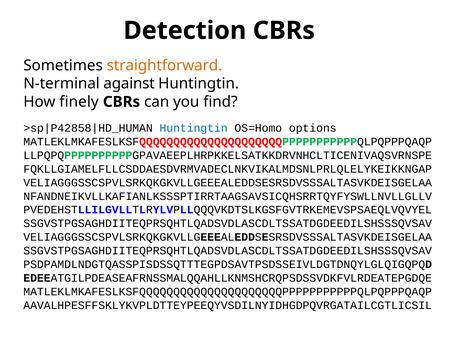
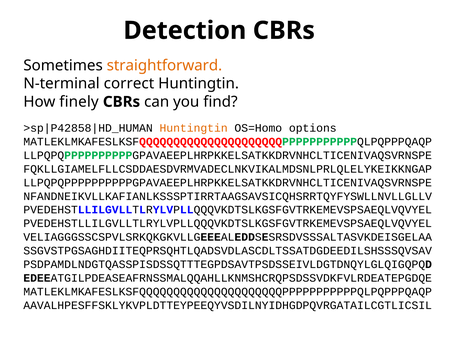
against: against -> correct
Huntingtin at (194, 128) colour: blue -> orange
VELIAGGGSSCSPVLSRKQKGKVLLGEEEALEDDSESRSDVSSSALTASVKDEISGELAA at (228, 182): VELIAGGGSSCSPVLSRKQKGKVLLGEEEALEDDSESRSDVSSSALTASVKDEISGELAA -> LLPQPQPPPPPPPPPPGPAVAEEPLHRPKKELSATKKDRVNHCLTICENIVAQSVRNSPE
SSGVSTPGSAGHDIITEQPRSQHTLQADSVDLASCDLTSSATDGDEEDILSHSSSQVSAV at (228, 223): SSGVSTPGSAGHDIITEQPRSQHTLQADSVDLASCDLTSSATDGDEEDILSHSSSQVSAV -> PVEDEHSTLLILGVLLTLRYLVPLLQQQVKDTSLKGSFGVTRKEMEVSPSAEQLVQVYEL
